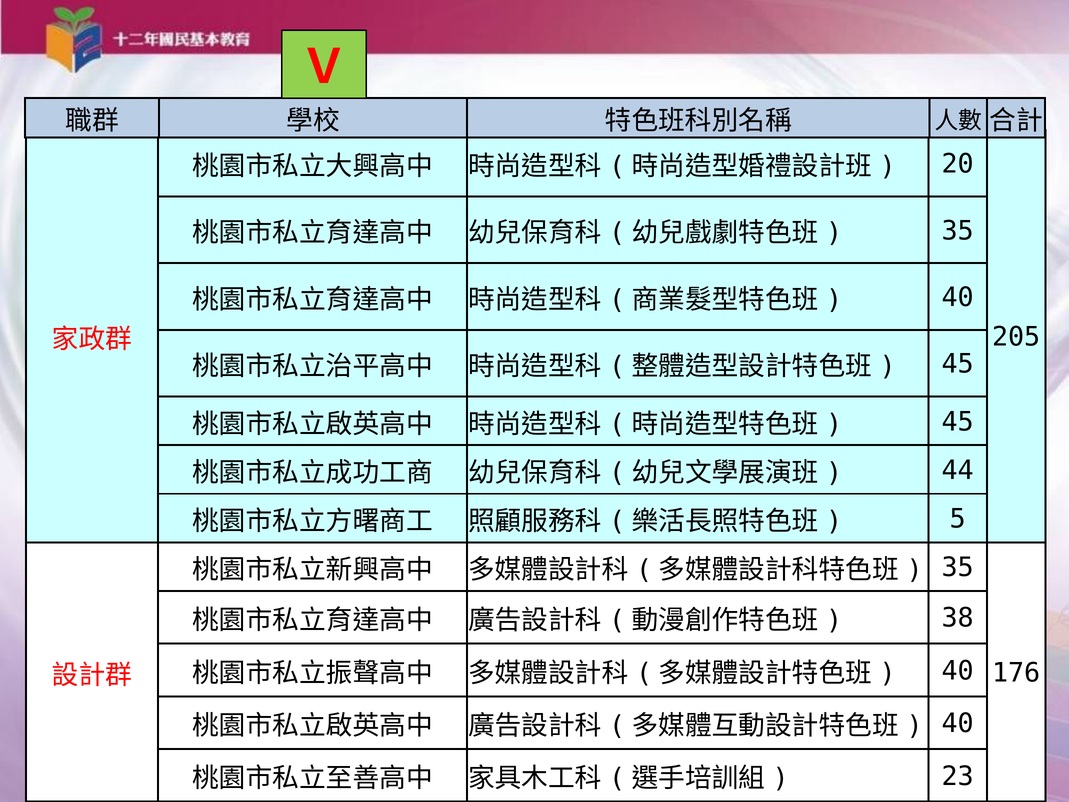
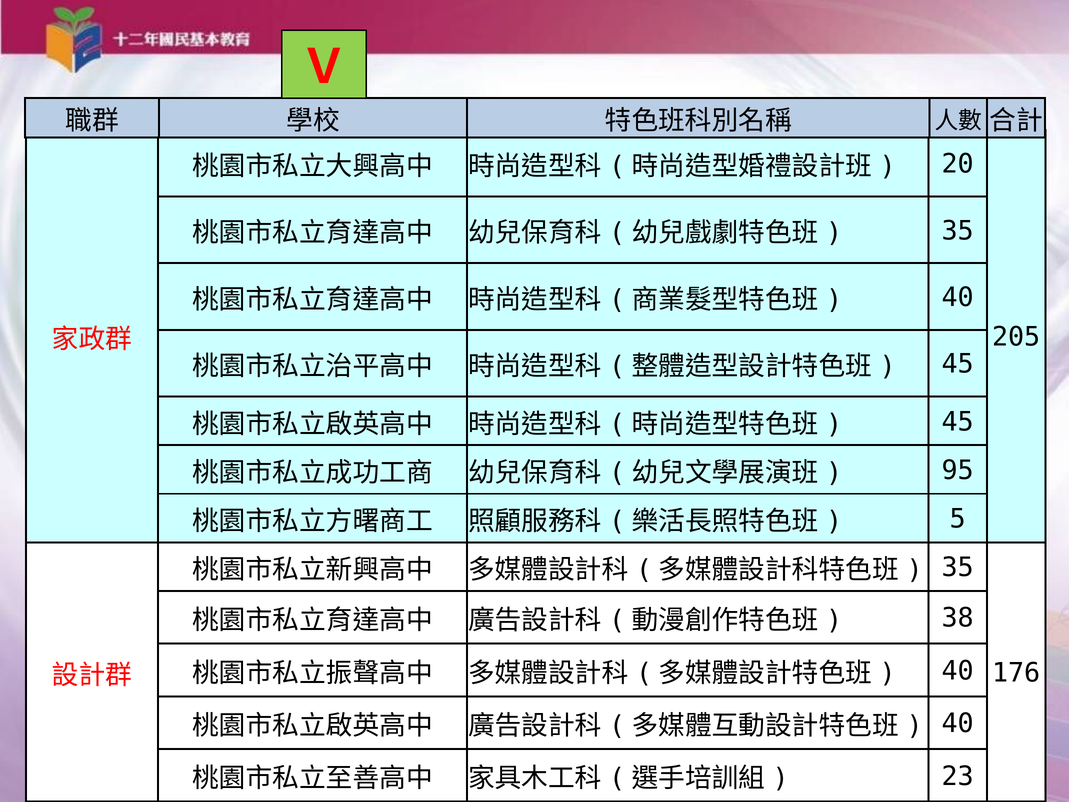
44: 44 -> 95
